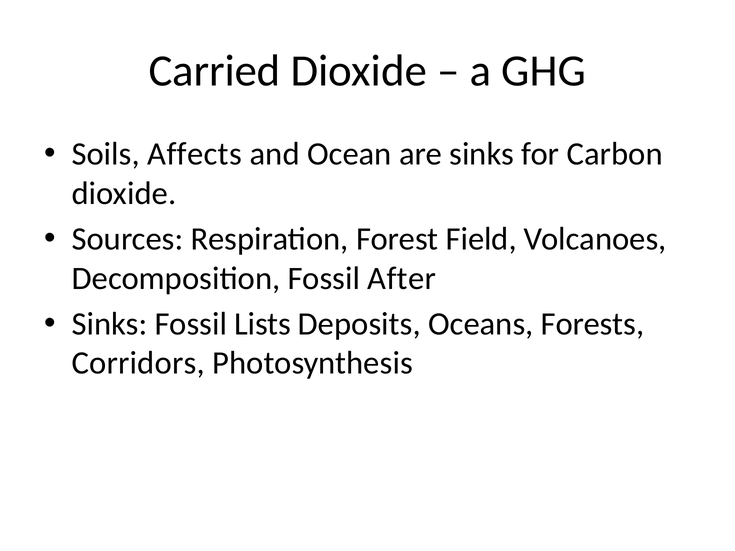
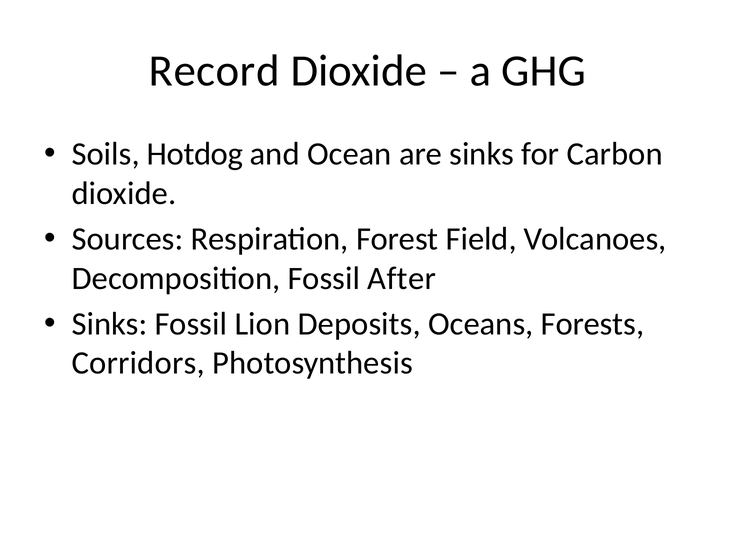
Carried: Carried -> Record
Affects: Affects -> Hotdog
Lists: Lists -> Lion
